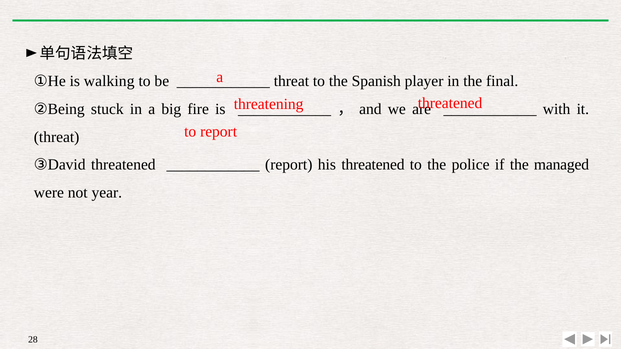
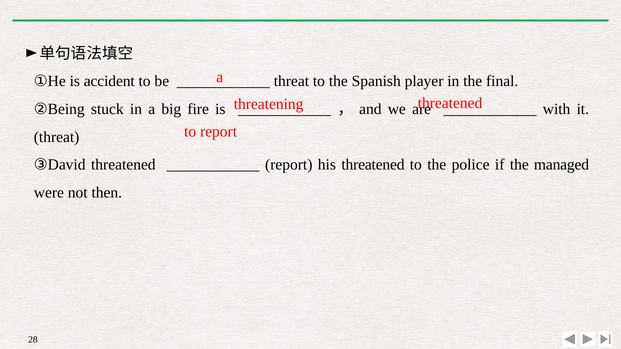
walking: walking -> accident
year: year -> then
